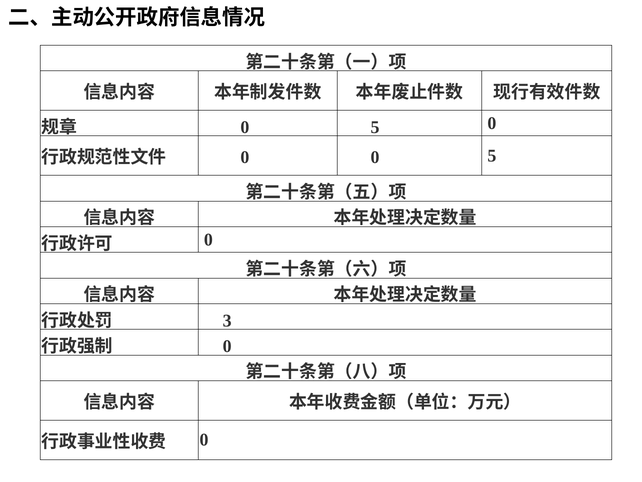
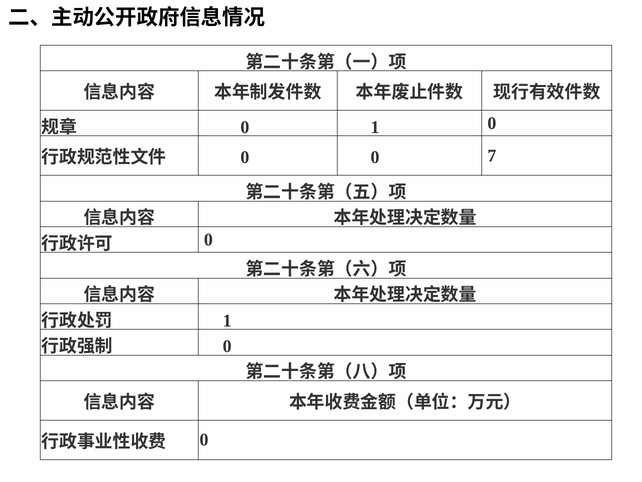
5 at (375, 127): 5 -> 1
0 0 5: 5 -> 7
3 at (227, 320): 3 -> 1
